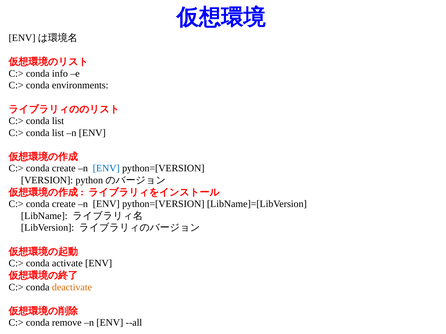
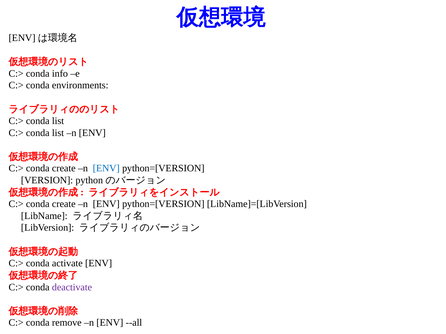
deactivate colour: orange -> purple
